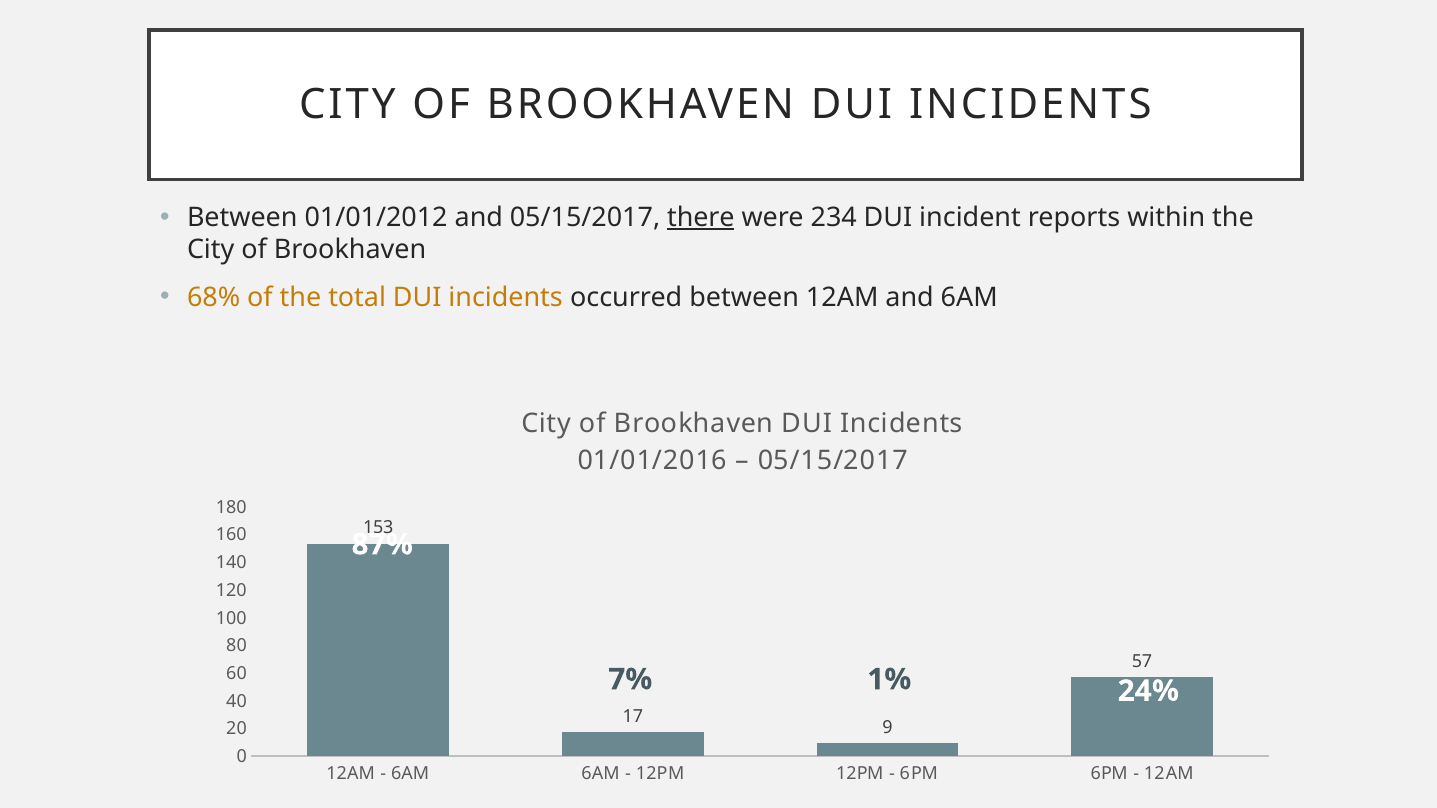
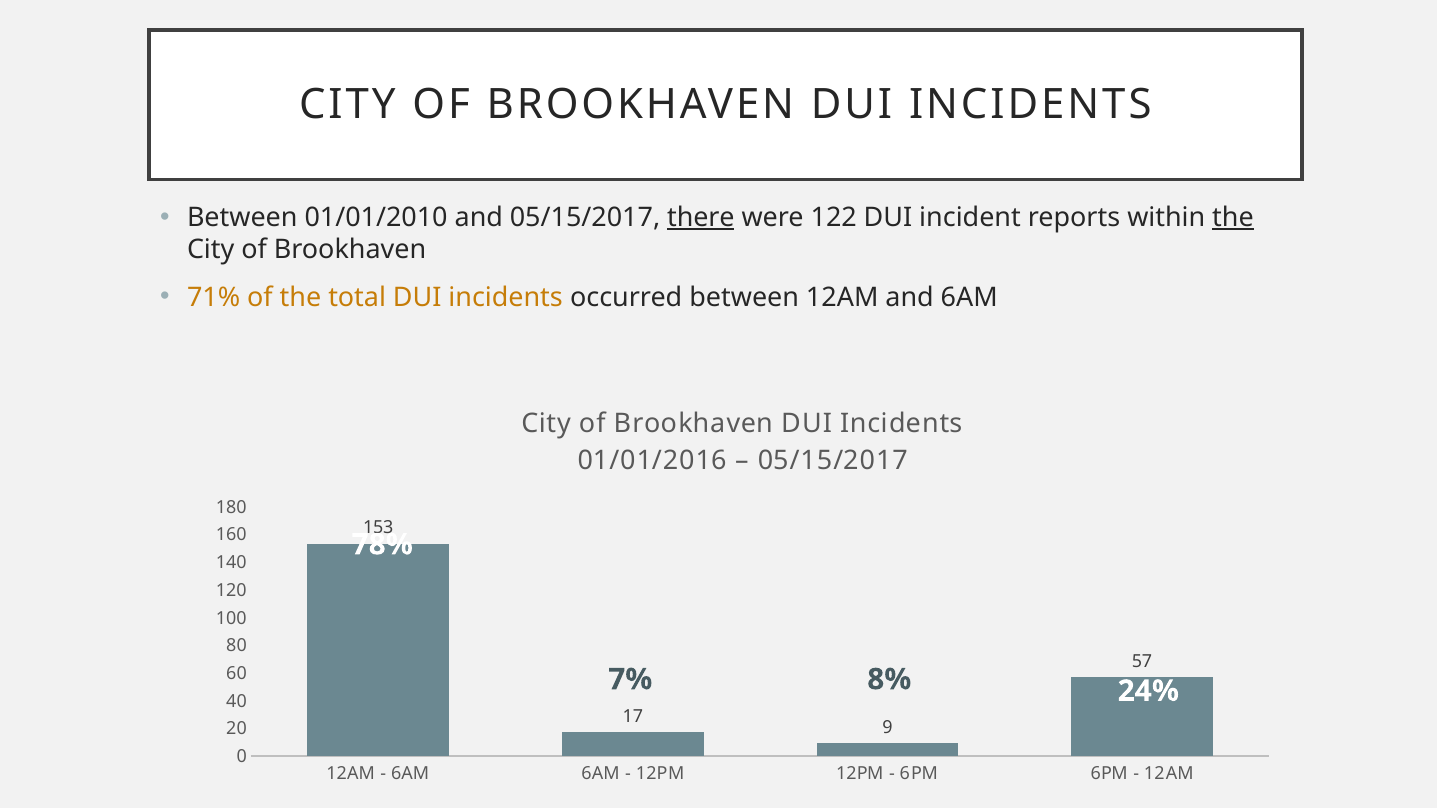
01/01/2012: 01/01/2012 -> 01/01/2010
234: 234 -> 122
the at (1233, 218) underline: none -> present
68%: 68% -> 71%
87%: 87% -> 78%
1%: 1% -> 8%
